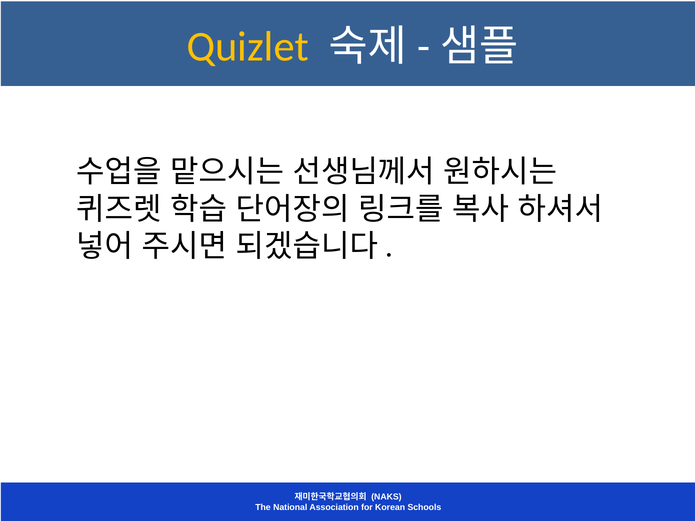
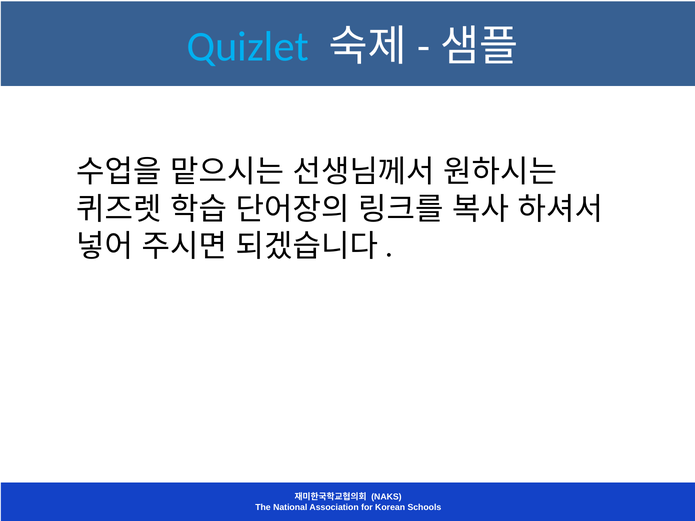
Quizlet colour: yellow -> light blue
